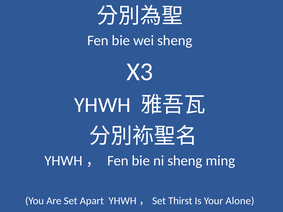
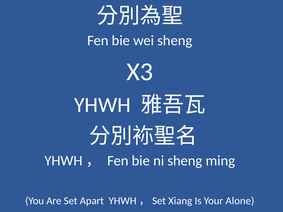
Thirst: Thirst -> Xiang
